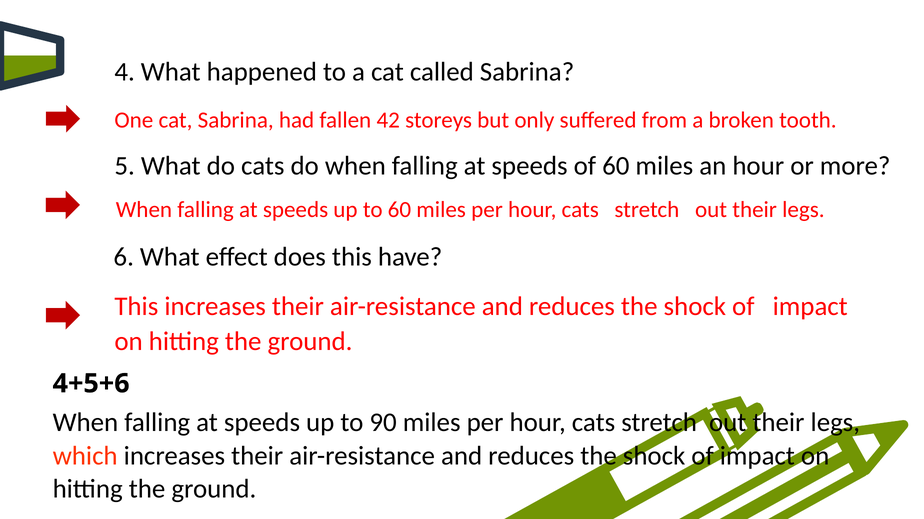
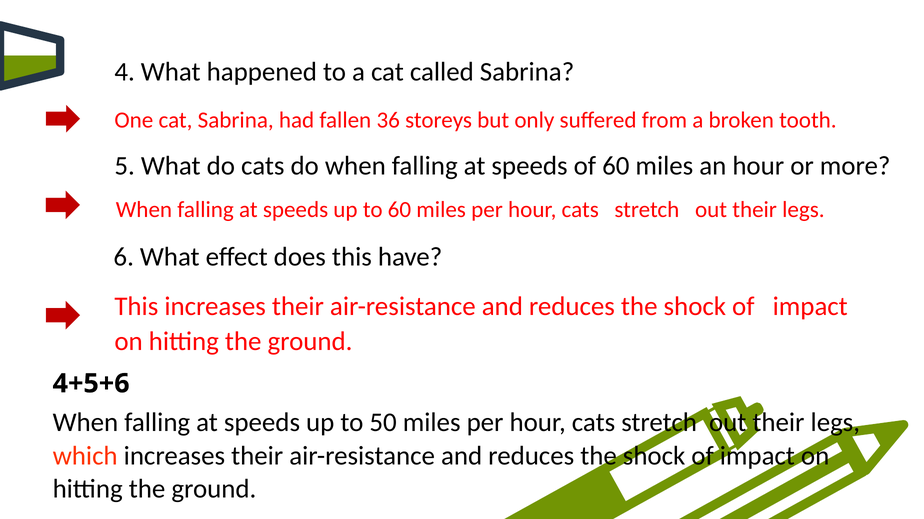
42: 42 -> 36
90: 90 -> 50
